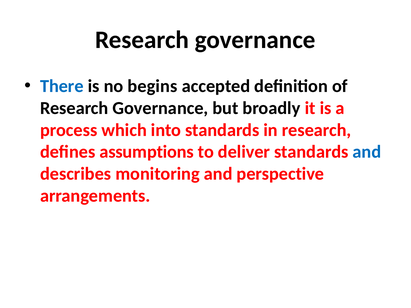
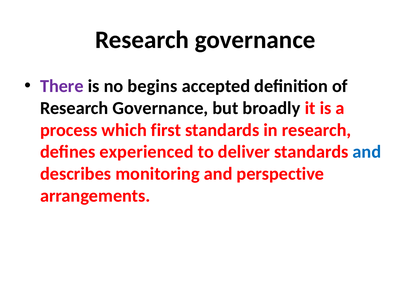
There colour: blue -> purple
into: into -> first
assumptions: assumptions -> experienced
